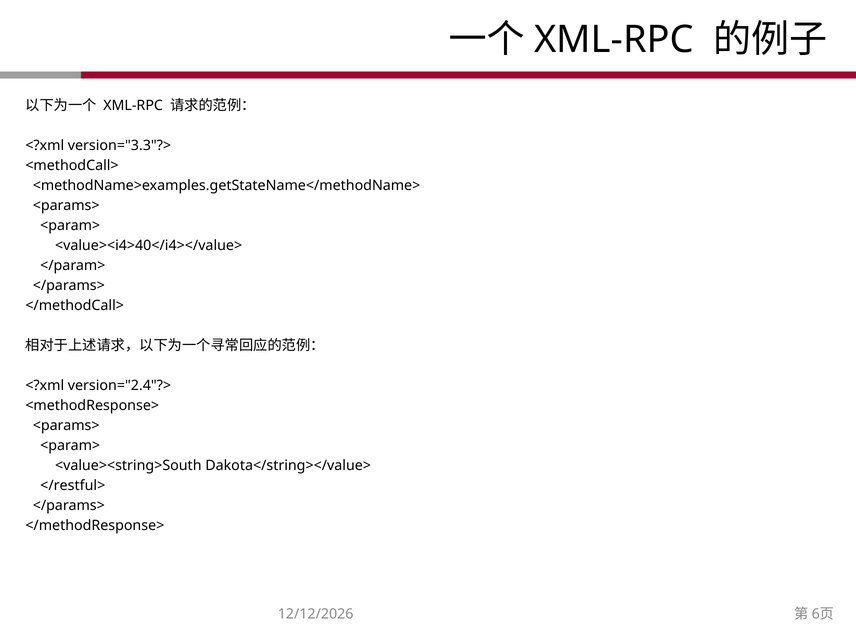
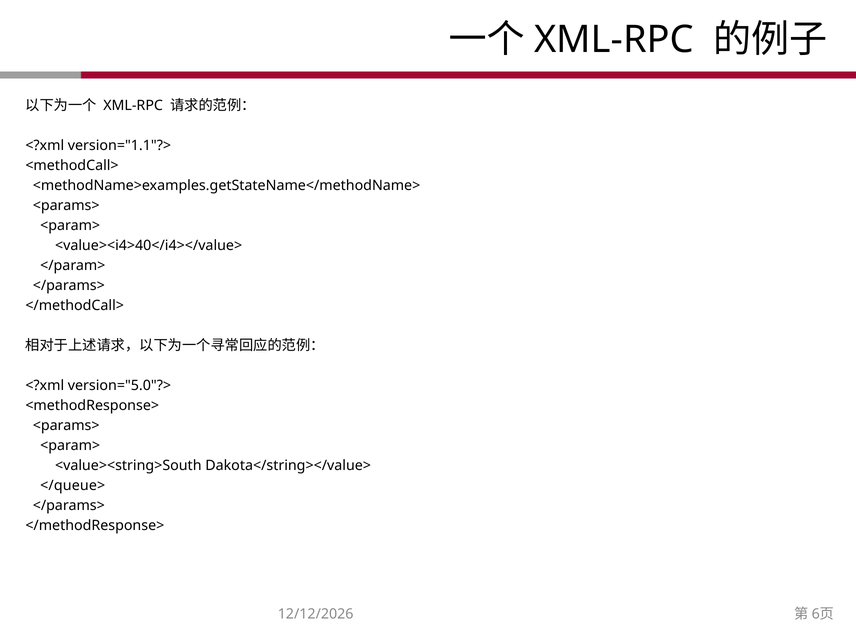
version="3.3"?>: version="3.3"?> -> version="1.1"?>
version="2.4"?>: version="2.4"?> -> version="5.0"?>
</restful>: </restful> -> </queue>
